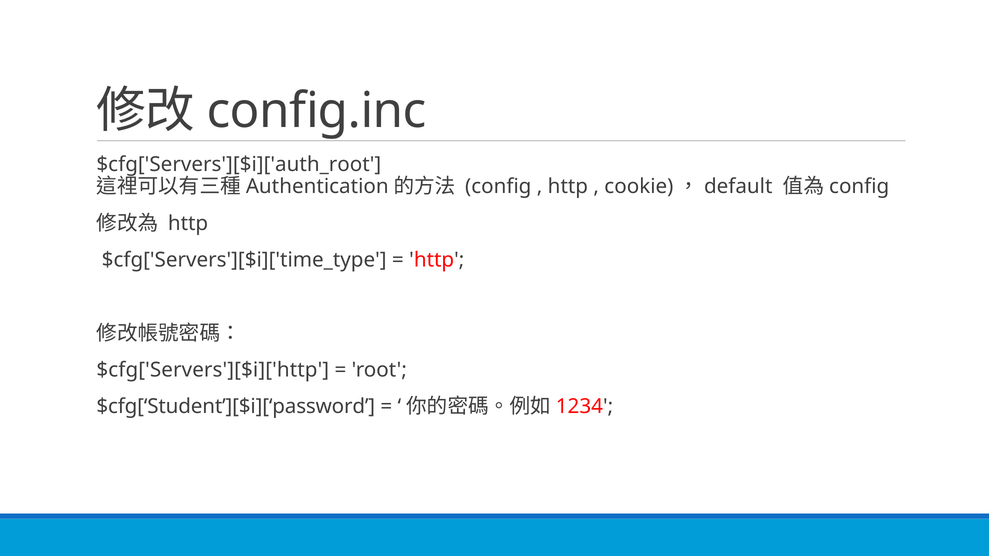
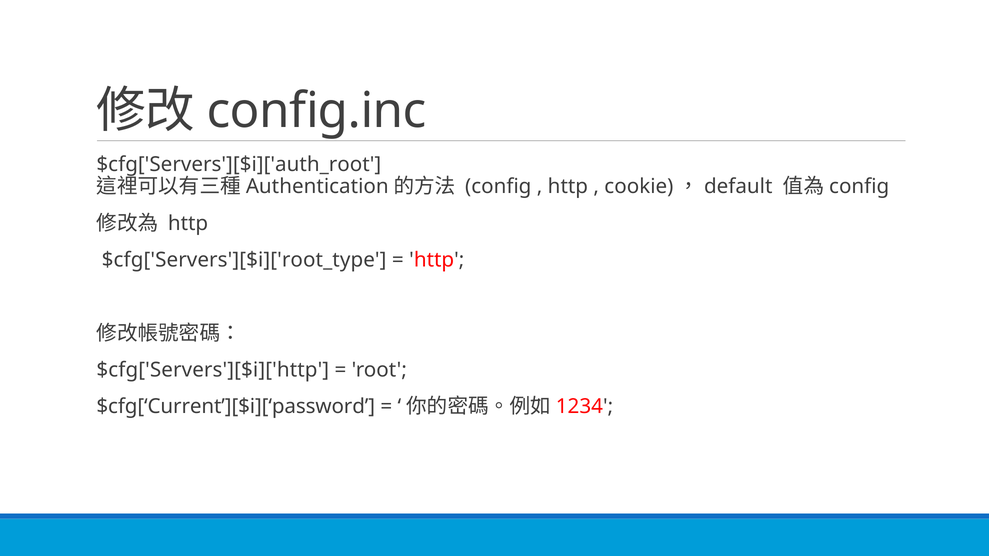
$cfg['Servers'][$i]['time_type: $cfg['Servers'][$i]['time_type -> $cfg['Servers'][$i]['root_type
$cfg[‘Student’][$i][‘password: $cfg[‘Student’][$i][‘password -> $cfg[‘Current’][$i][‘password
